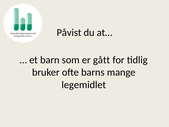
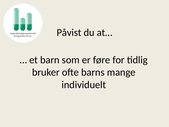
gått: gått -> føre
legemidlet: legemidlet -> individuelt
